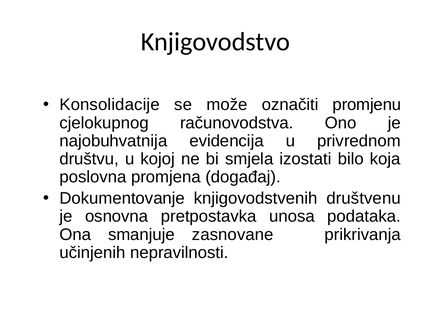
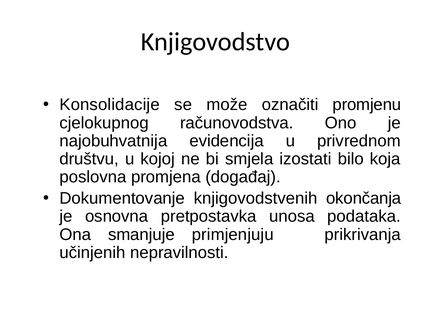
društvenu: društvenu -> okončanja
zasnovane: zasnovane -> primjenjuju
